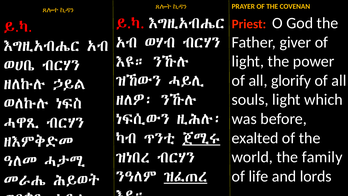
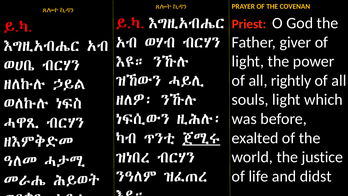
glorify: glorify -> rightly
family: family -> justice
lords: lords -> didst
ዝፈጠረ underline: present -> none
